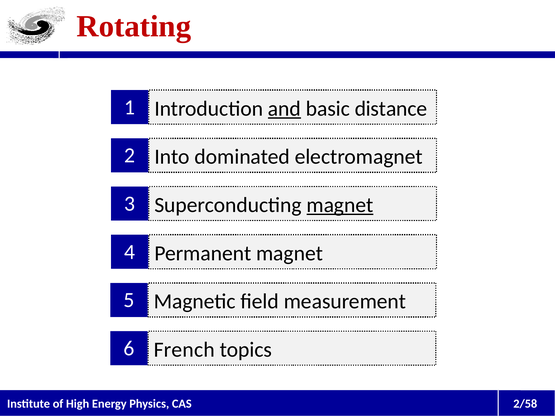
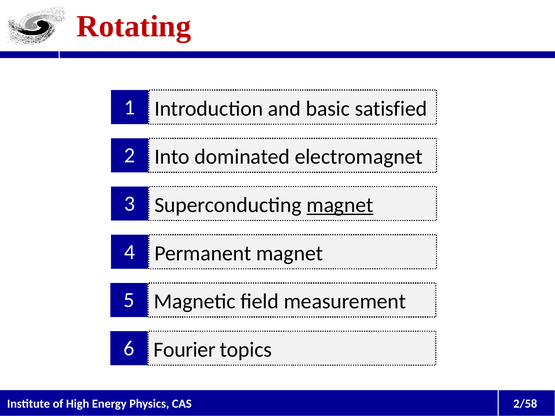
and underline: present -> none
distance: distance -> satisfied
French: French -> Fourier
